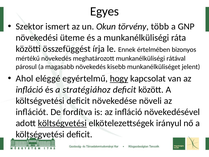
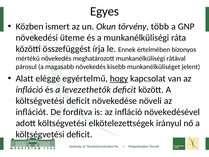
Szektor: Szektor -> Közben
Ahol: Ahol -> Alatt
stratégiához: stratégiához -> levezethetők
költségvetési at (62, 123) underline: present -> none
